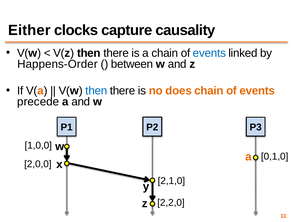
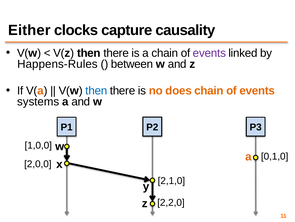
events at (209, 53) colour: blue -> purple
Happens-Order: Happens-Order -> Happens-Rules
precede: precede -> systems
